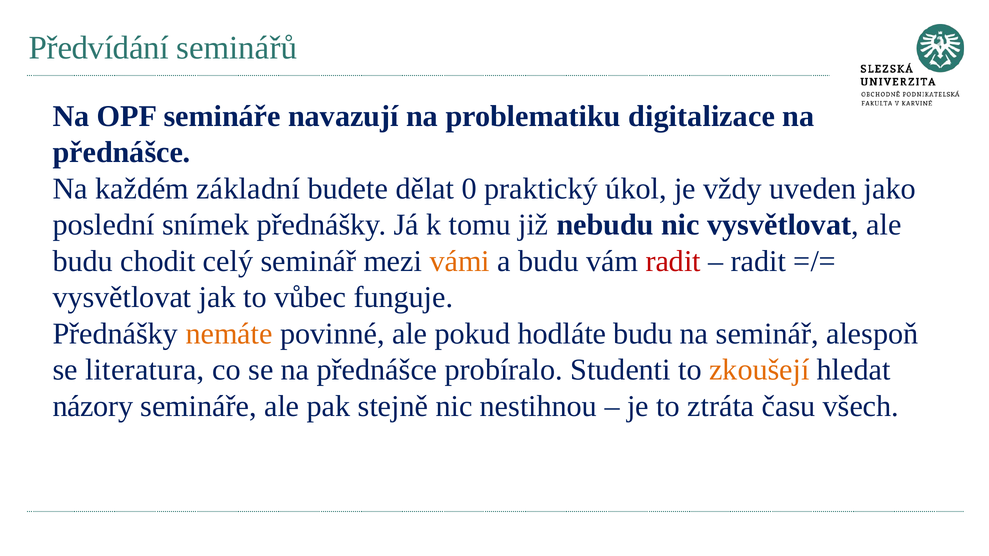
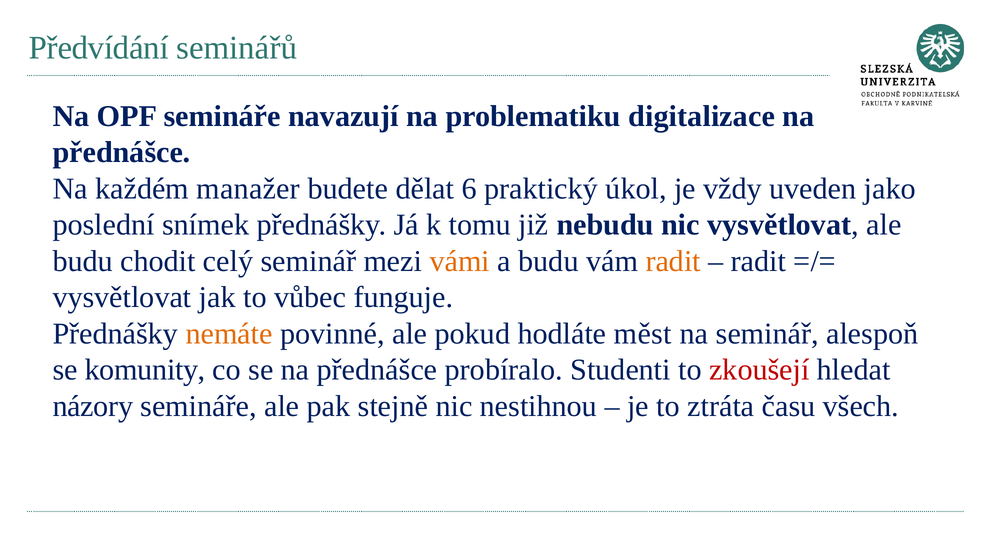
základní: základní -> manažer
0: 0 -> 6
radit at (673, 261) colour: red -> orange
hodláte budu: budu -> měst
literatura: literatura -> komunity
zkoušejí colour: orange -> red
